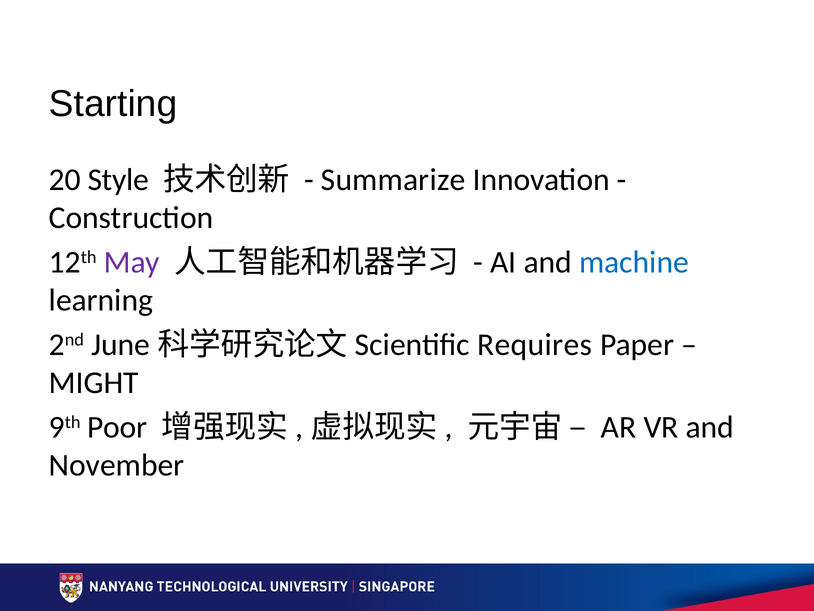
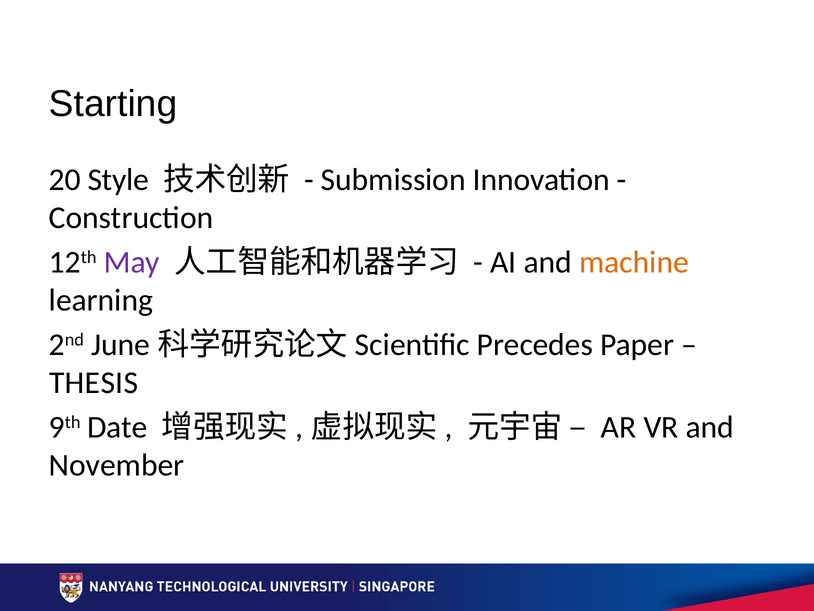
Summarize: Summarize -> Submission
machine colour: blue -> orange
Requires: Requires -> Precedes
MIGHT: MIGHT -> THESIS
Poor: Poor -> Date
